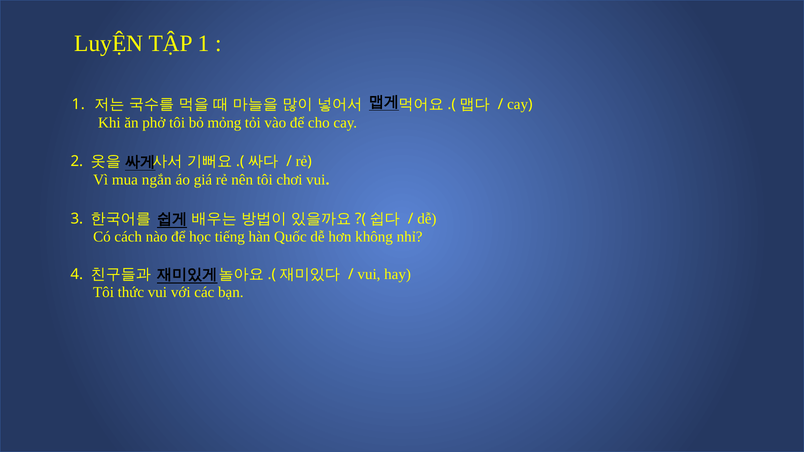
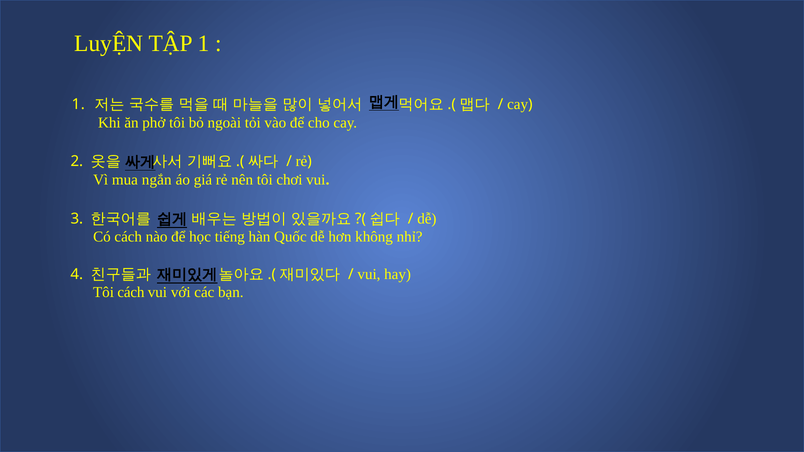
mỏng: mỏng -> ngoài
Tôi thức: thức -> cách
